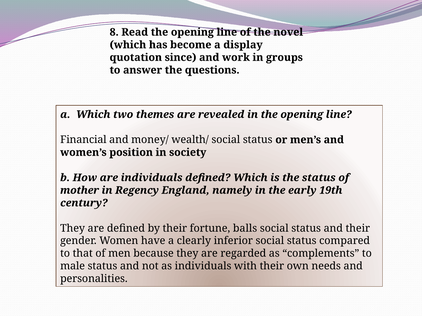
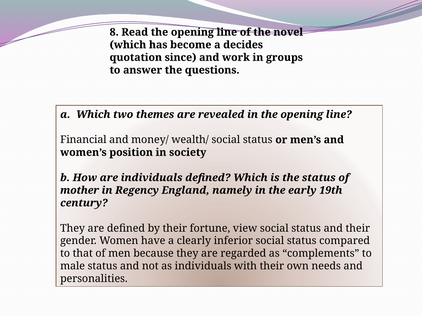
display: display -> decides
balls: balls -> view
